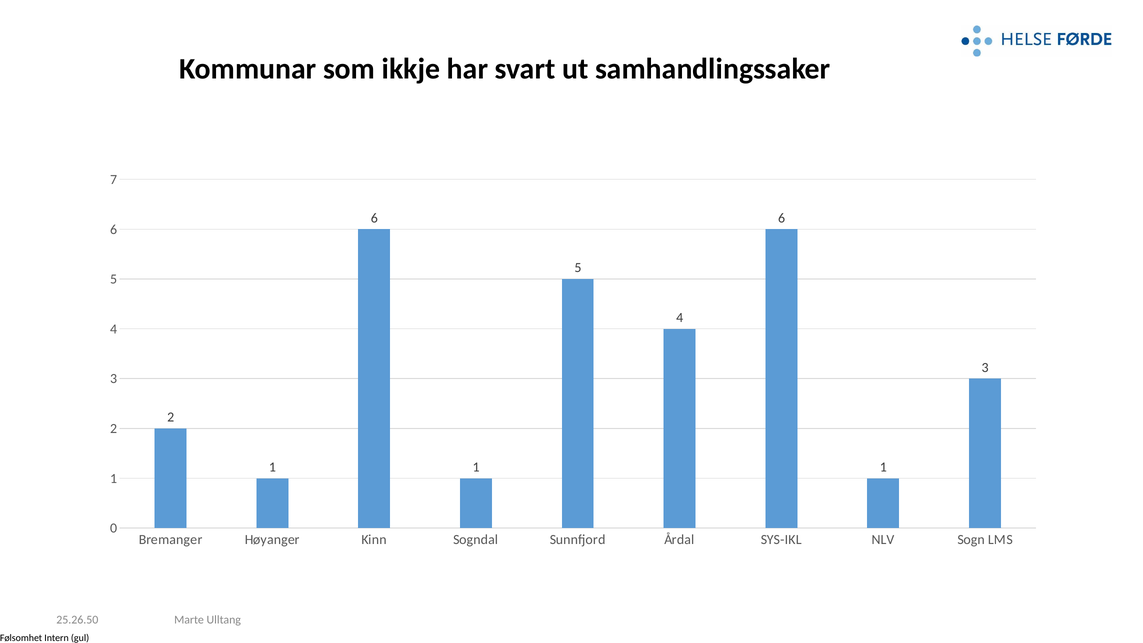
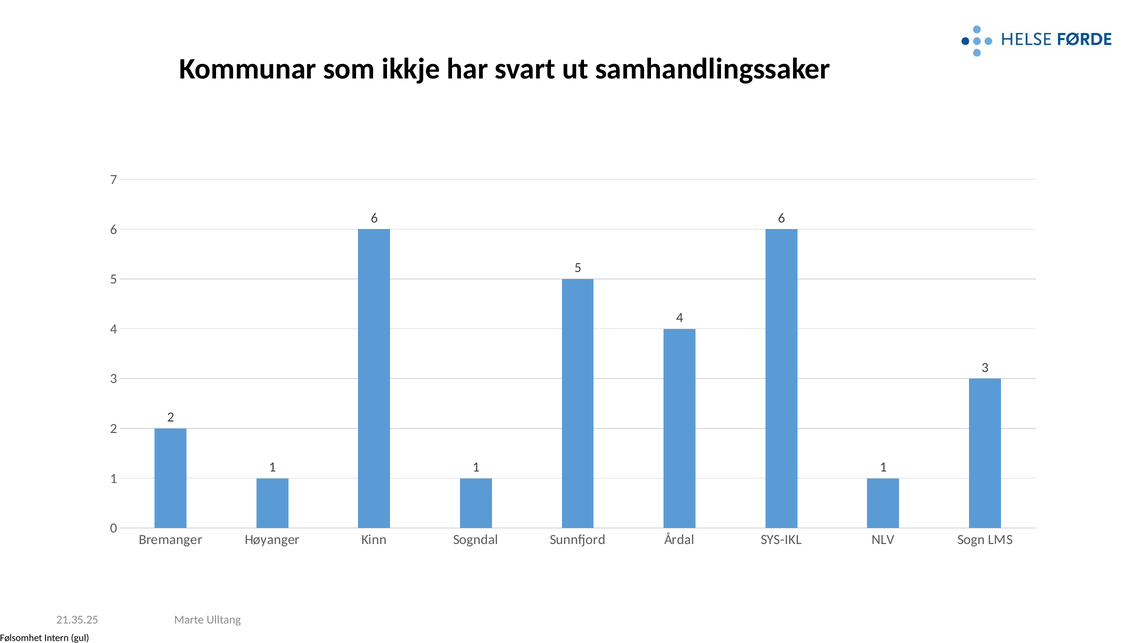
25.26.50: 25.26.50 -> 21.35.25
